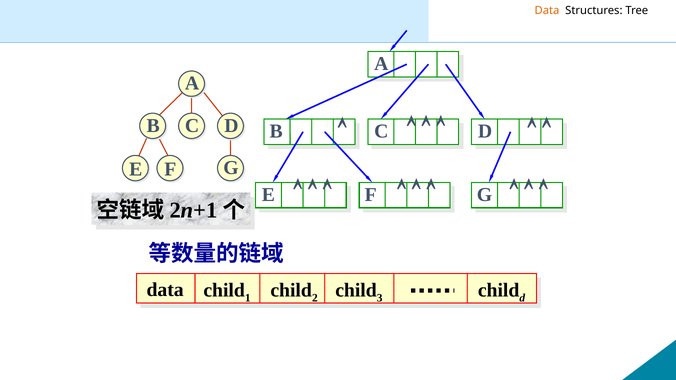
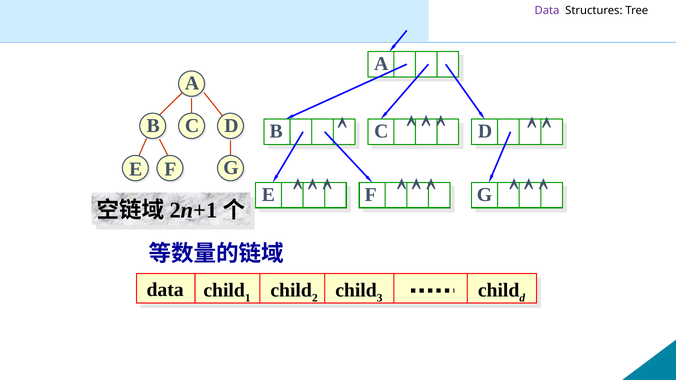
Data at (547, 10) colour: orange -> purple
